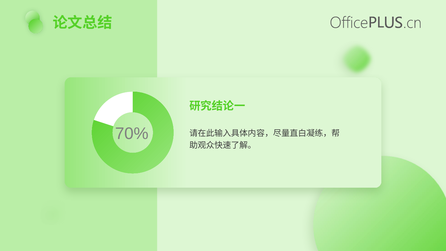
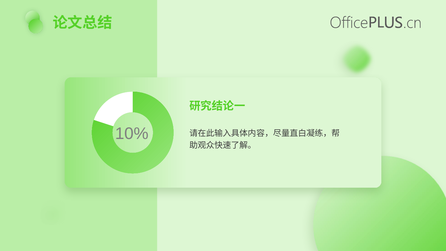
70%: 70% -> 10%
